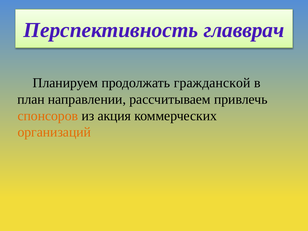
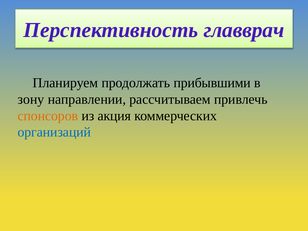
гражданской: гражданской -> прибывшими
план: план -> зону
организаций colour: orange -> blue
